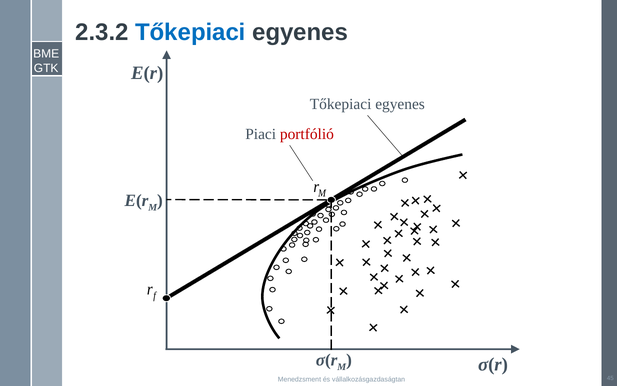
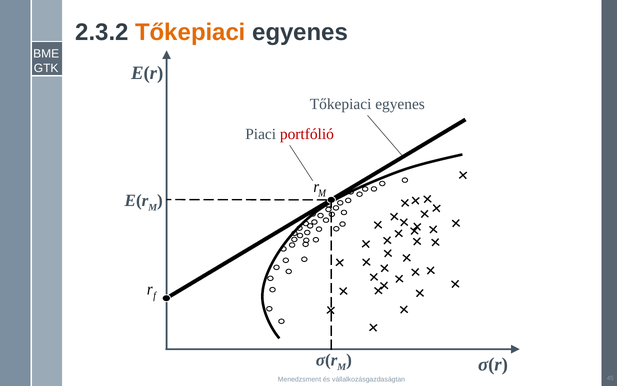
Tőkepiaci at (190, 32) colour: blue -> orange
